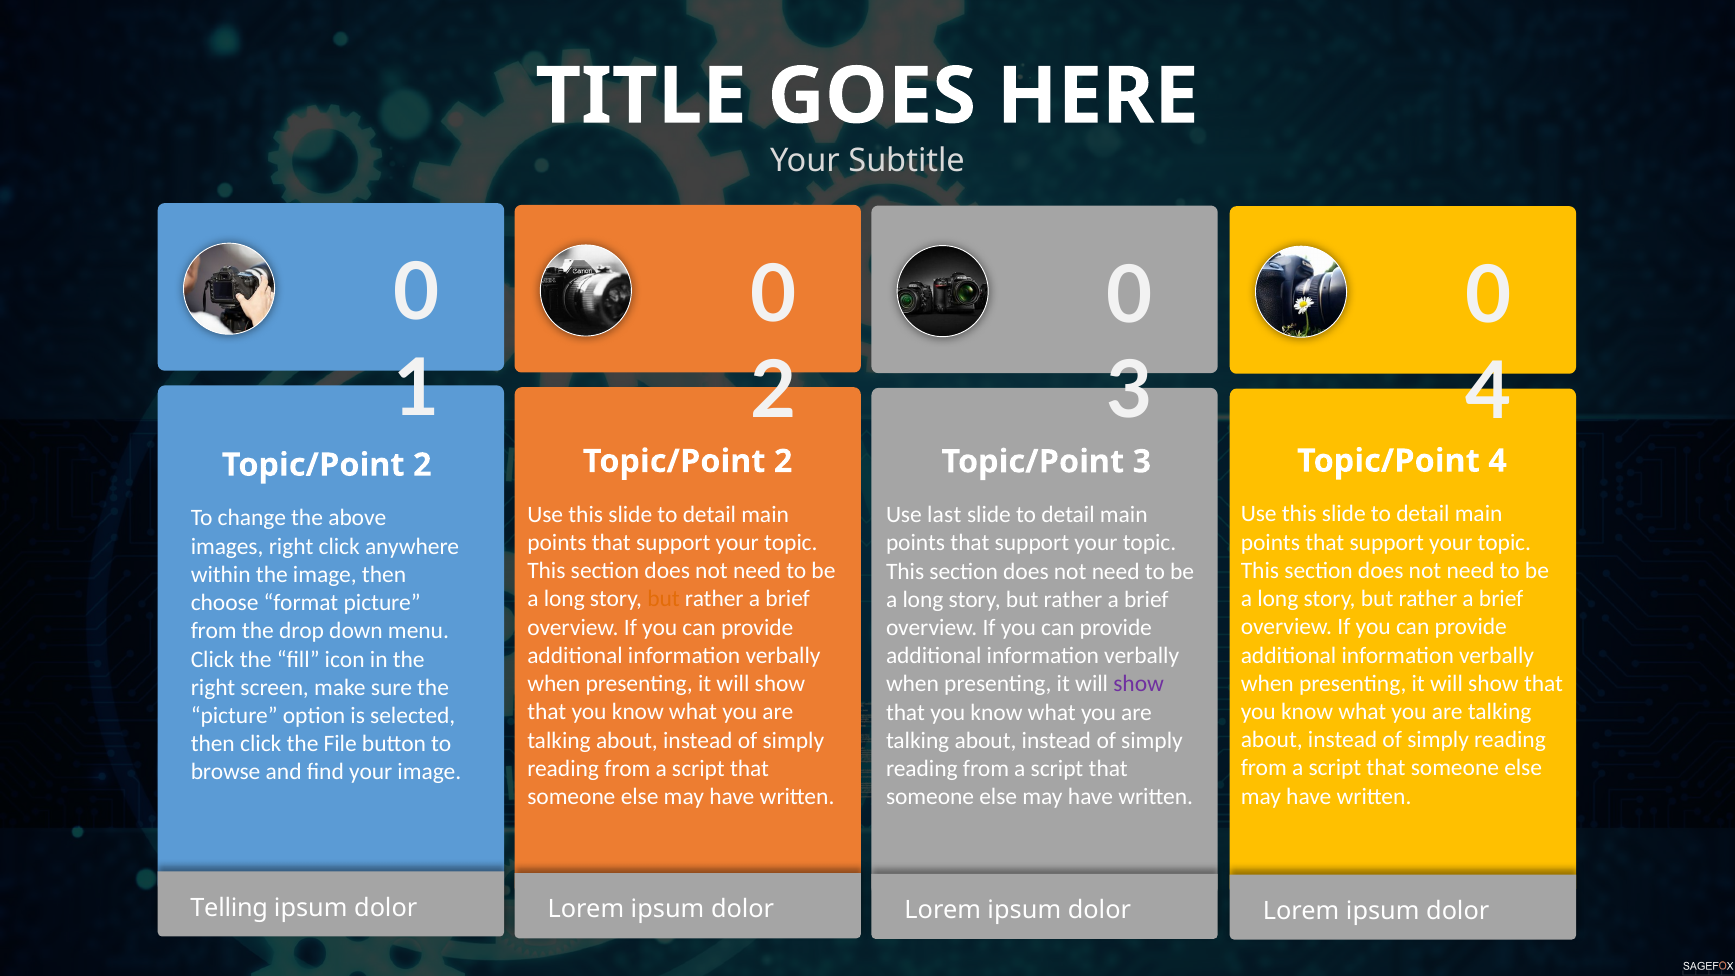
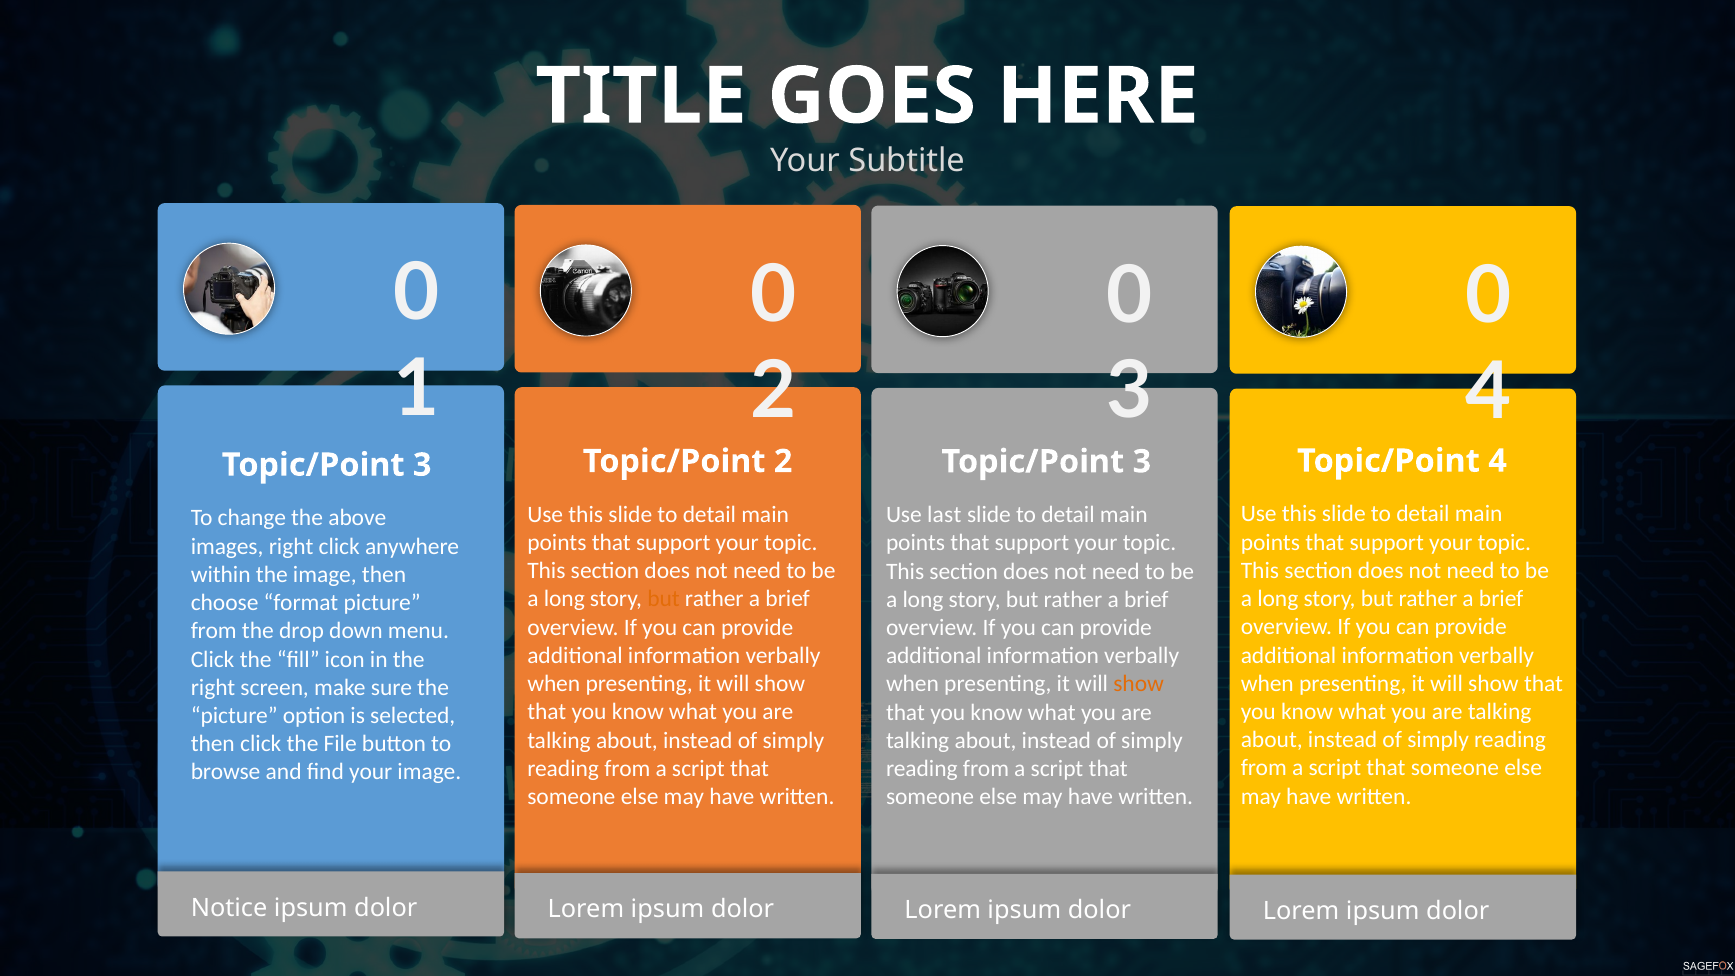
2 at (422, 465): 2 -> 3
show at (1139, 684) colour: purple -> orange
Telling: Telling -> Notice
